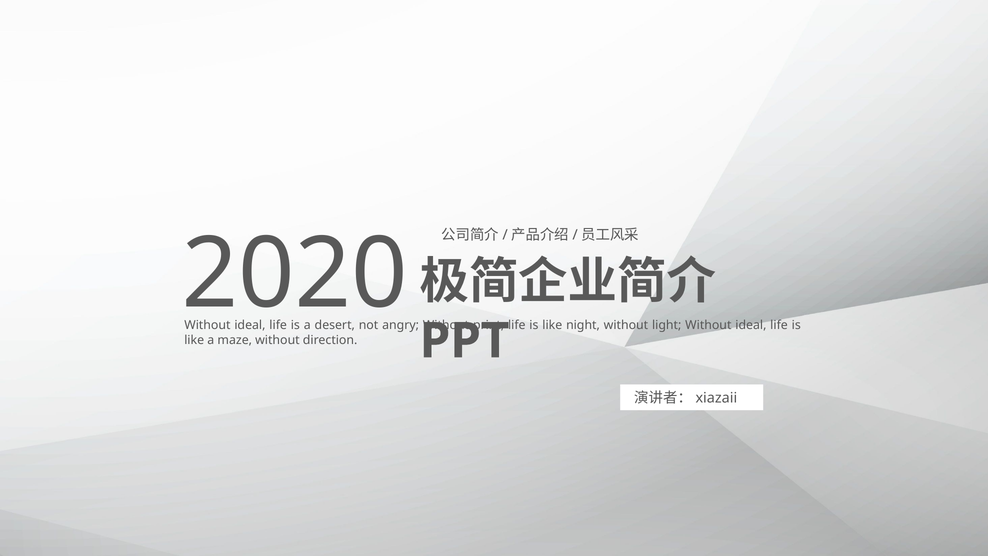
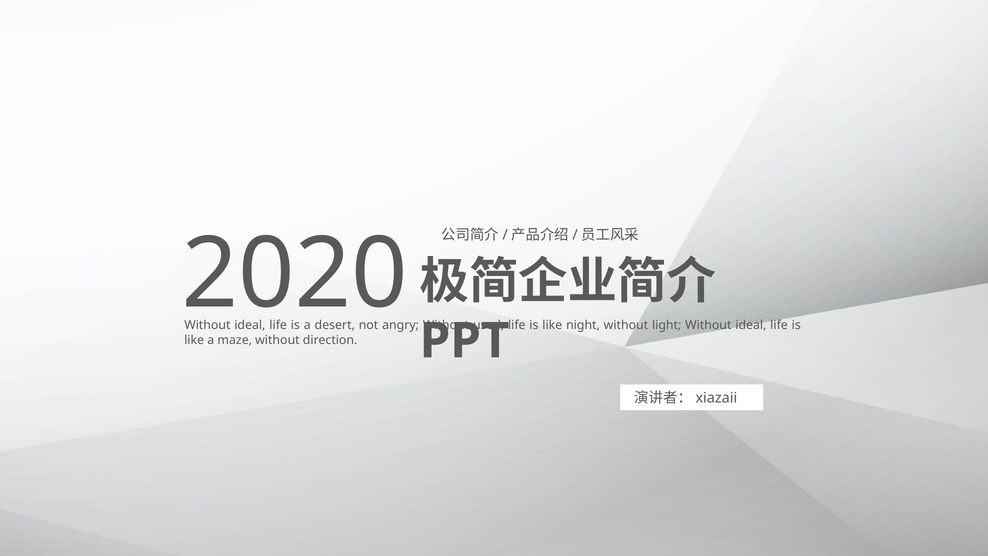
print: print -> used
